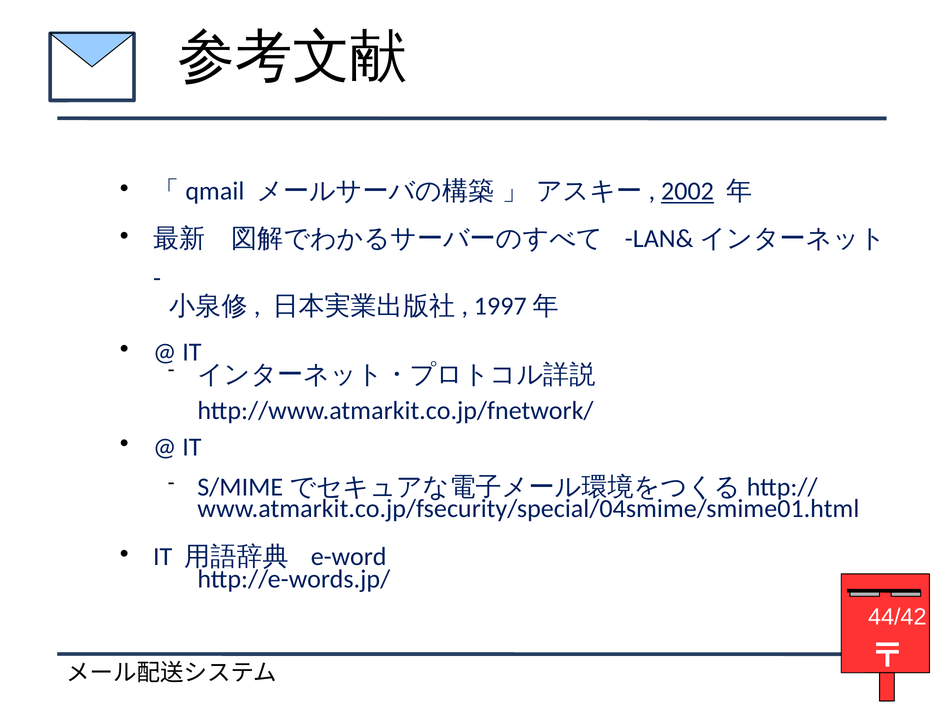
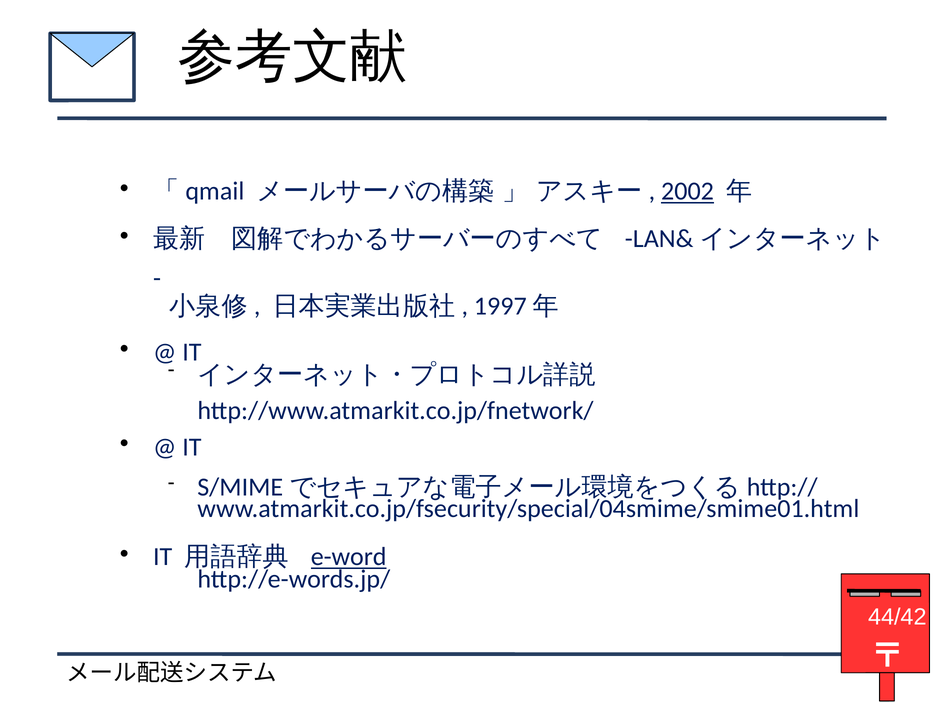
e-word underline: none -> present
